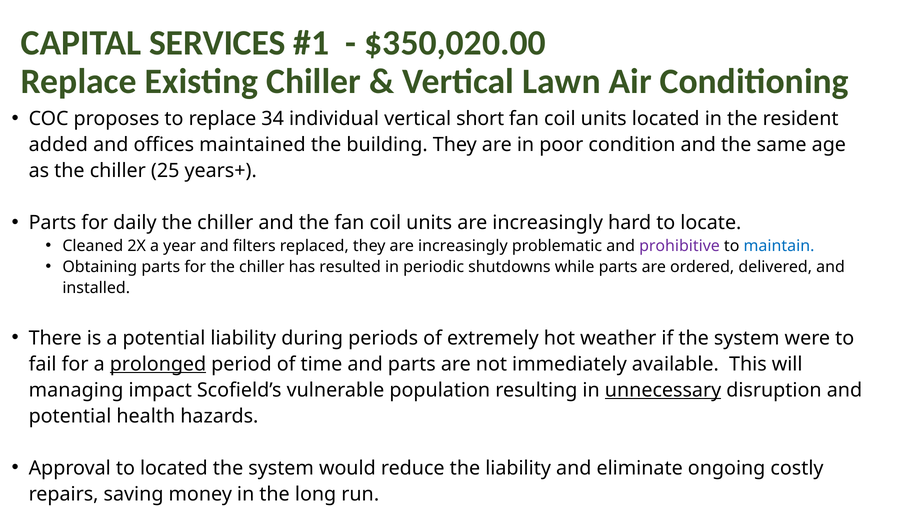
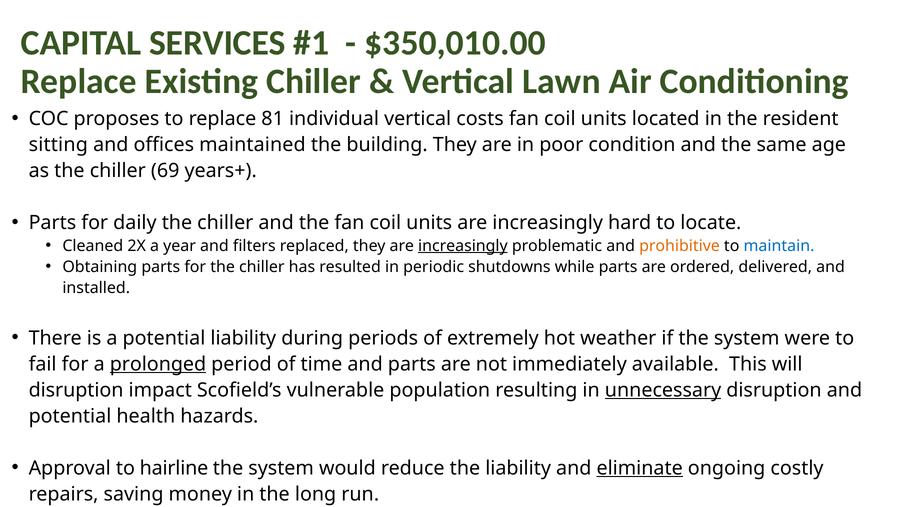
$350,020.00: $350,020.00 -> $350,010.00
34: 34 -> 81
short: short -> costs
added: added -> sitting
25: 25 -> 69
increasingly at (463, 246) underline: none -> present
prohibitive colour: purple -> orange
managing at (76, 390): managing -> disruption
to located: located -> hairline
eliminate underline: none -> present
